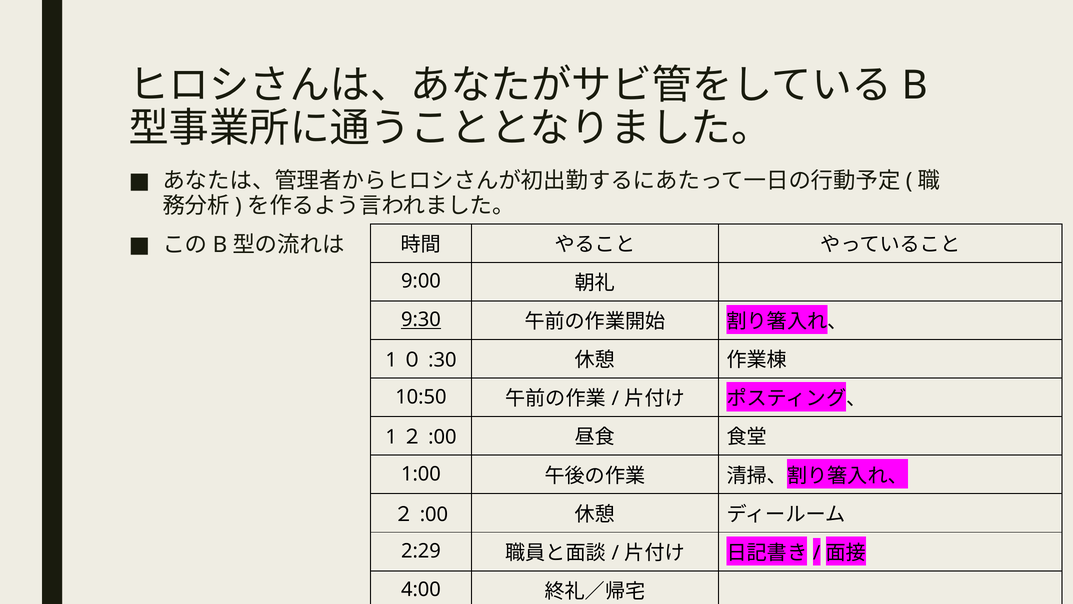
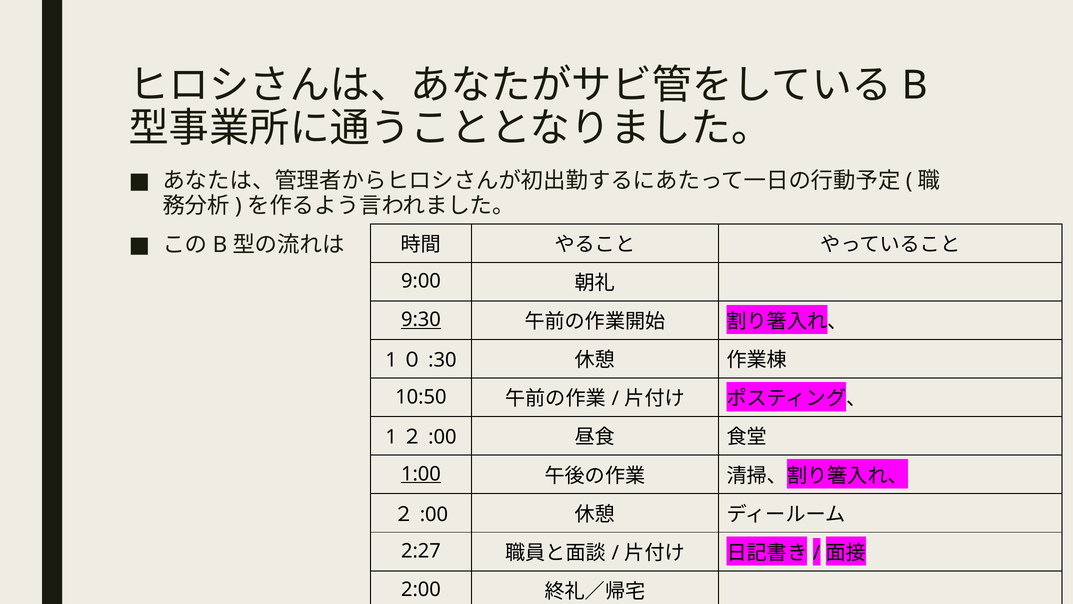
1:00 underline: none -> present
2:29: 2:29 -> 2:27
4:00: 4:00 -> 2:00
